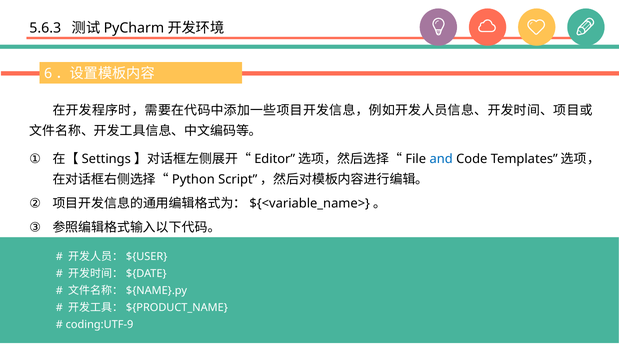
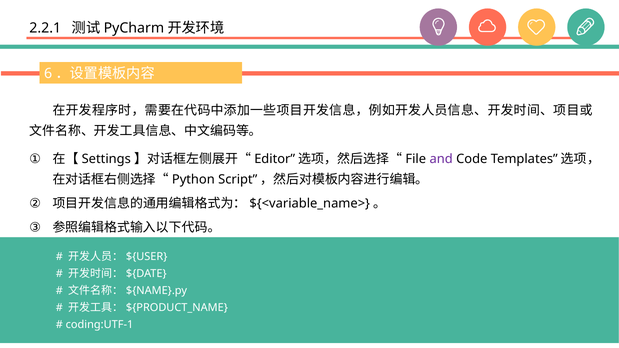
5.6.3: 5.6.3 -> 2.2.1
and colour: blue -> purple
coding:UTF-9: coding:UTF-9 -> coding:UTF-1
